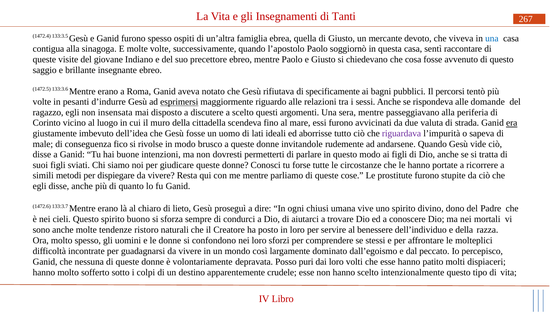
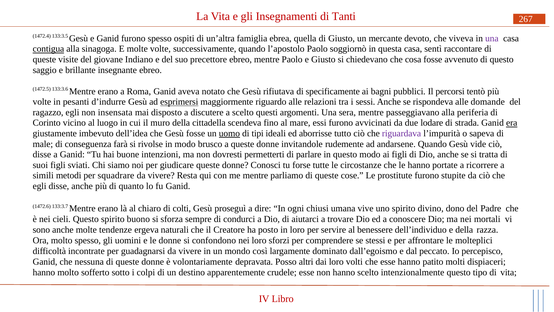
una at (492, 38) colour: blue -> purple
contigua underline: none -> present
valuta: valuta -> lodare
uomo underline: none -> present
lati: lati -> tipi
fico: fico -> farà
dispiegare: dispiegare -> squadrare
lieto: lieto -> colti
ristoro: ristoro -> ergeva
puri: puri -> altri
